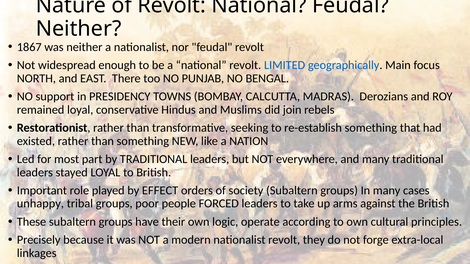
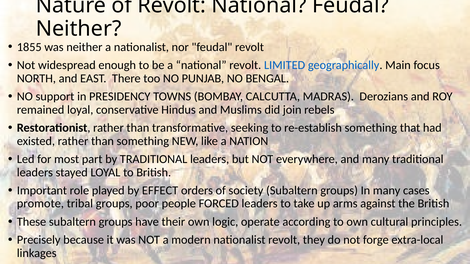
1867: 1867 -> 1855
unhappy: unhappy -> promote
